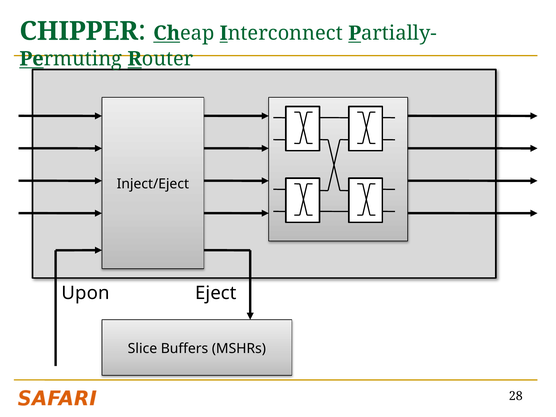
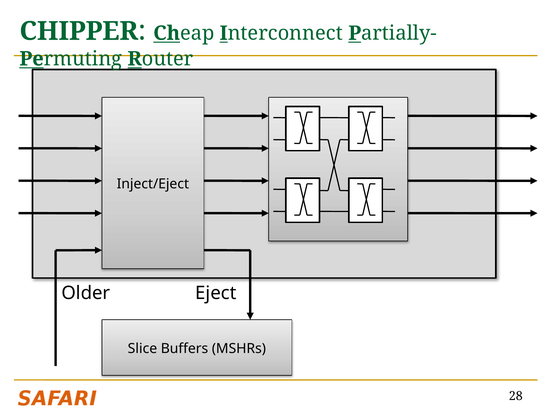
Upon: Upon -> Older
